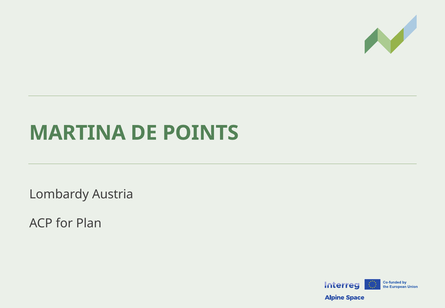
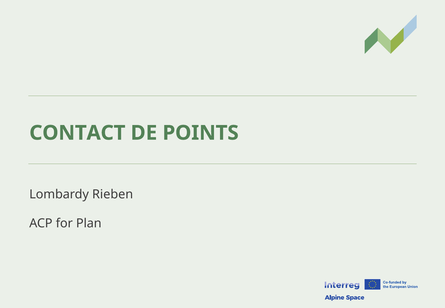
MARTINA: MARTINA -> CONTACT
Austria: Austria -> Rieben
